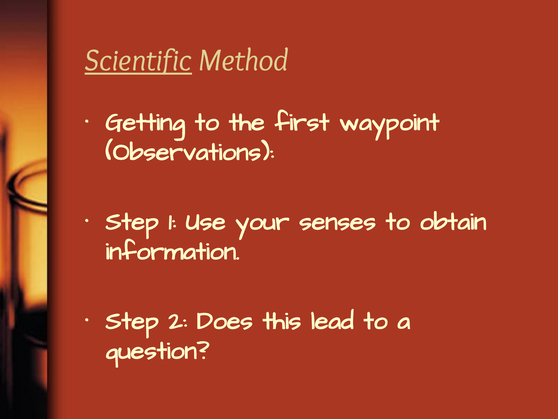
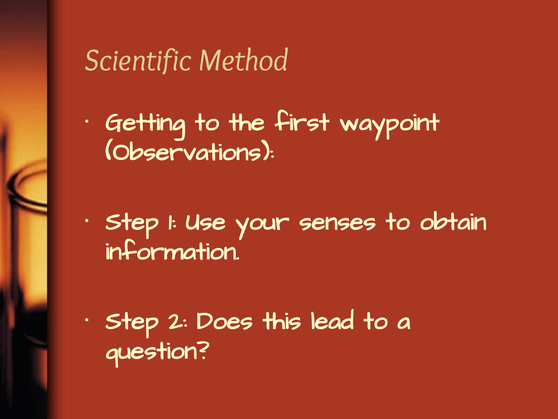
Scientific underline: present -> none
